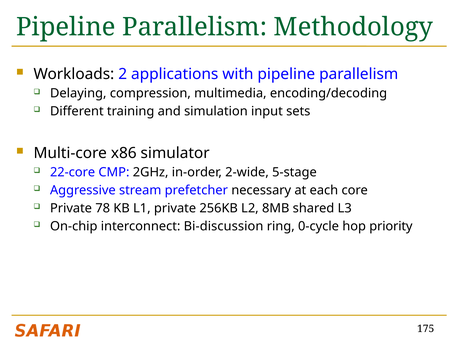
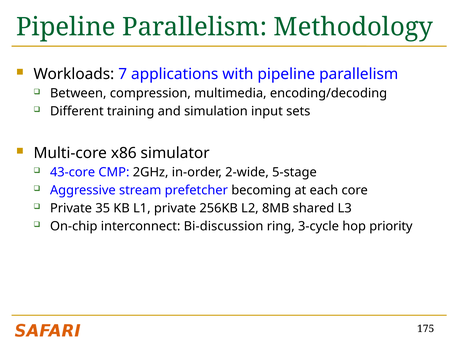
2: 2 -> 7
Delaying: Delaying -> Between
22-core: 22-core -> 43-core
necessary: necessary -> becoming
78: 78 -> 35
0-cycle: 0-cycle -> 3-cycle
